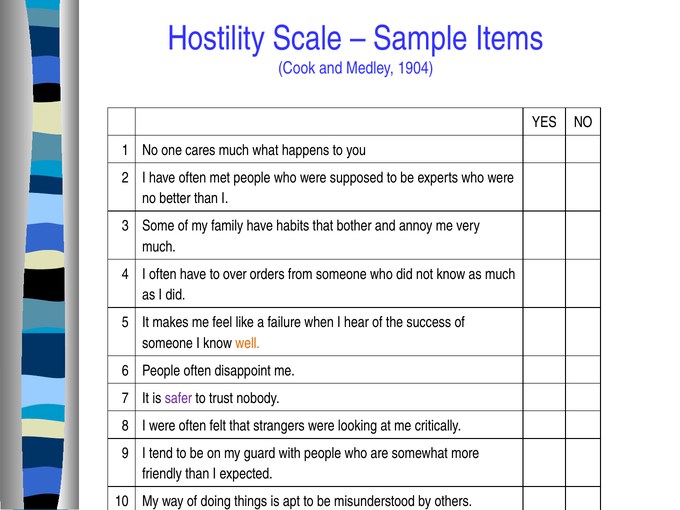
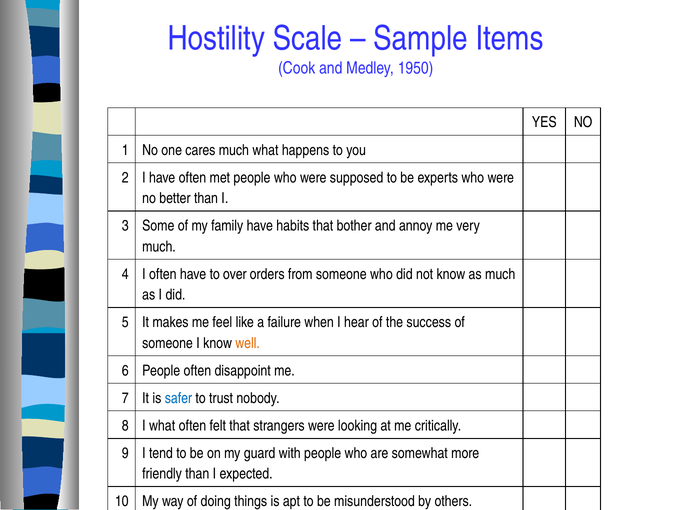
1904: 1904 -> 1950
safer colour: purple -> blue
I were: were -> what
